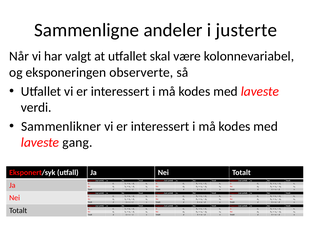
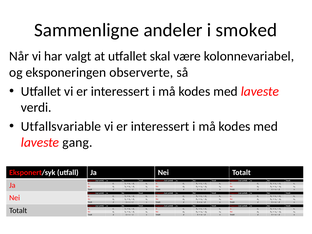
justerte: justerte -> smoked
Sammenlikner: Sammenlikner -> Utfallsvariable
